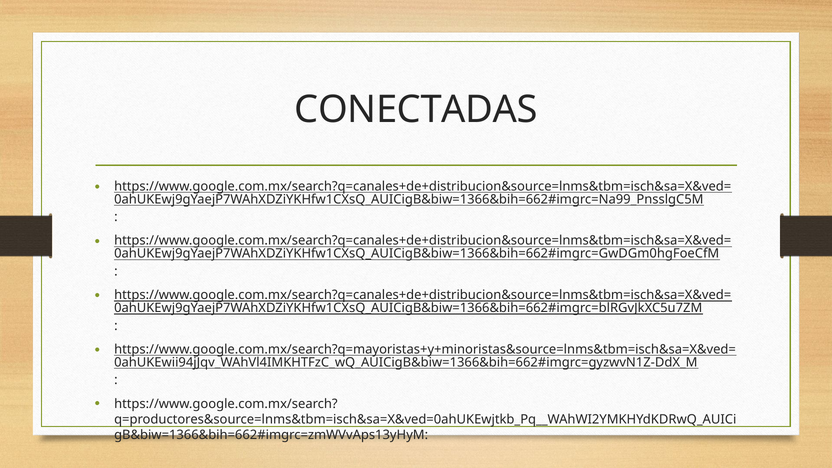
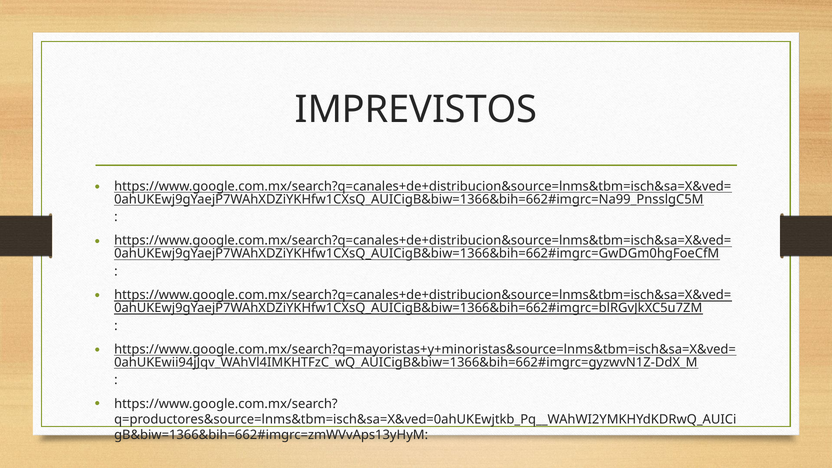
CONECTADAS: CONECTADAS -> IMPREVISTOS
